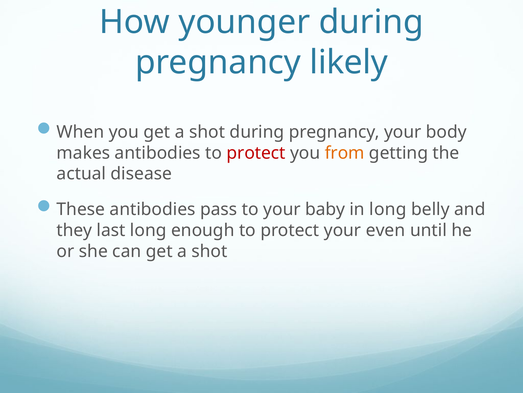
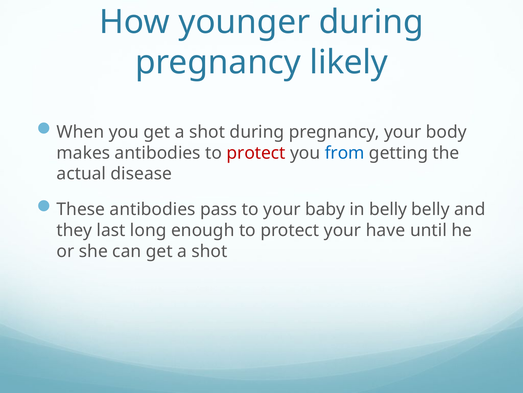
from colour: orange -> blue
in long: long -> belly
even: even -> have
